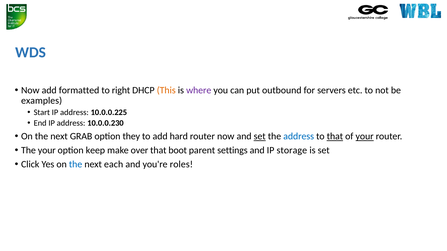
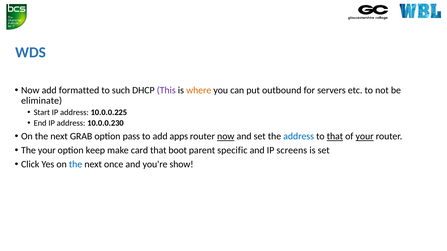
right: right -> such
This colour: orange -> purple
where colour: purple -> orange
examples: examples -> eliminate
they: they -> pass
hard: hard -> apps
now at (226, 137) underline: none -> present
set at (260, 137) underline: present -> none
over: over -> card
settings: settings -> specific
storage: storage -> screens
each: each -> once
roles: roles -> show
